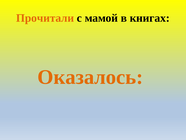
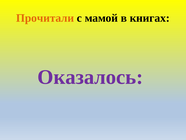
Оказалось colour: orange -> purple
